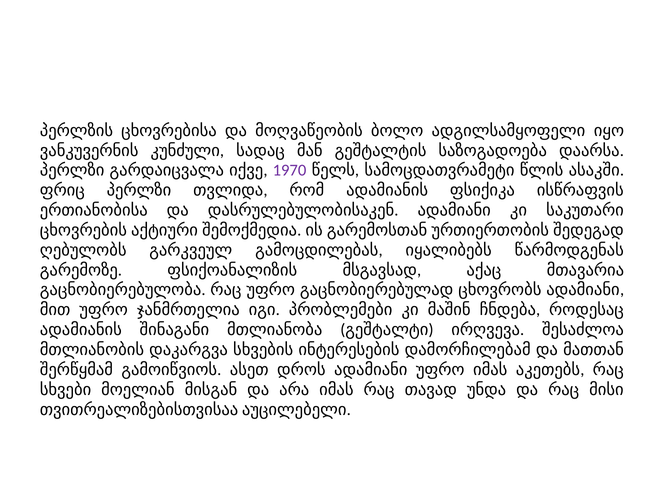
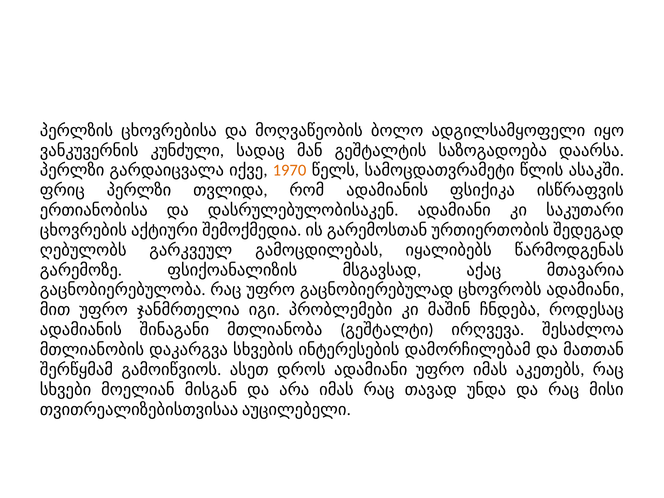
1970 colour: purple -> orange
